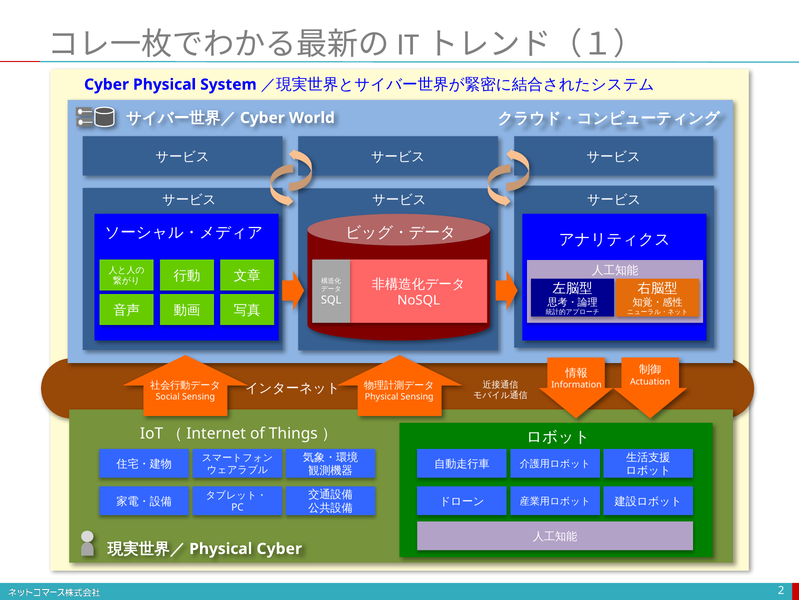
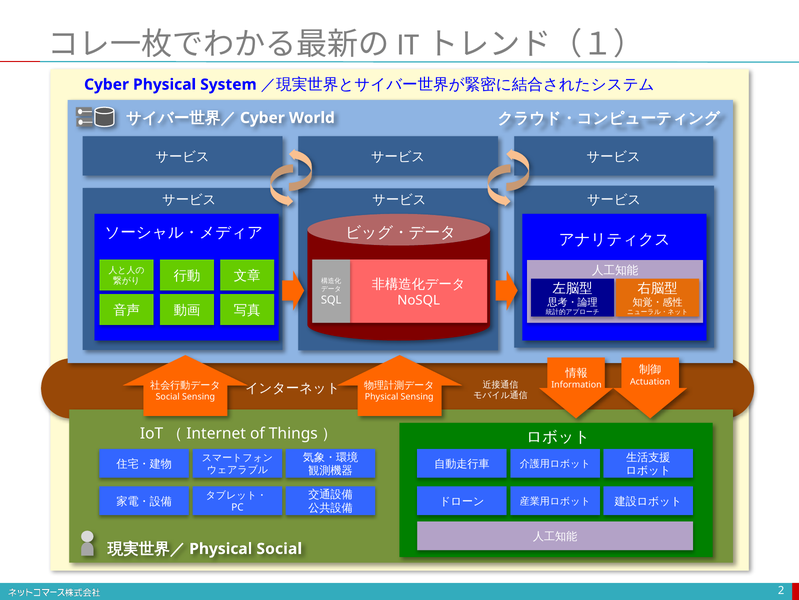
Physical Cyber: Cyber -> Social
